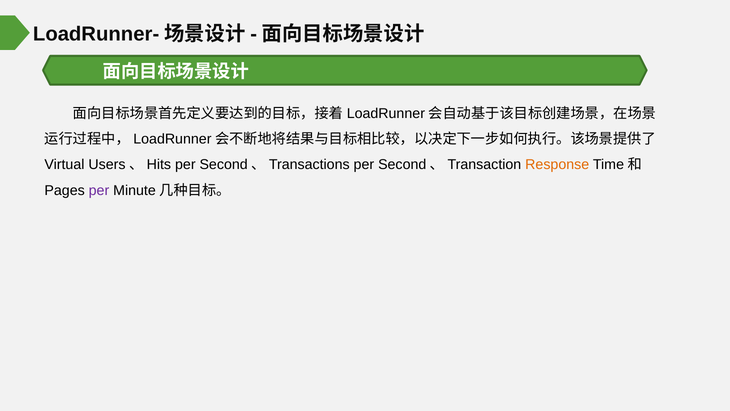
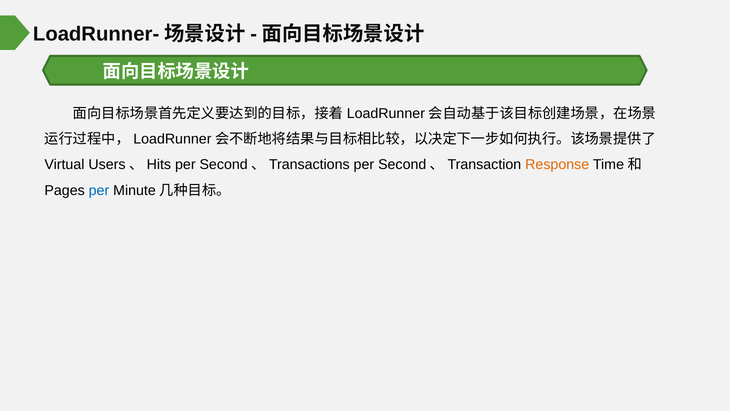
per at (99, 190) colour: purple -> blue
